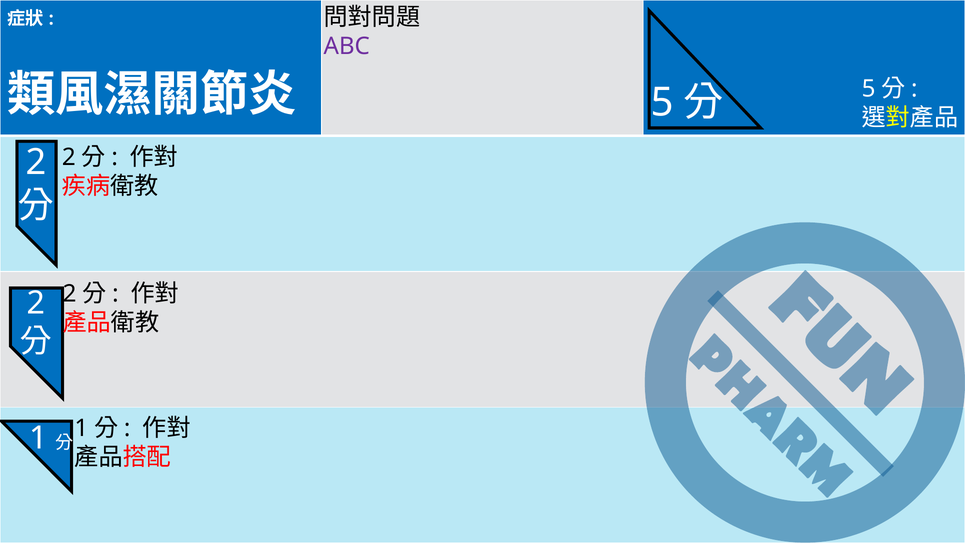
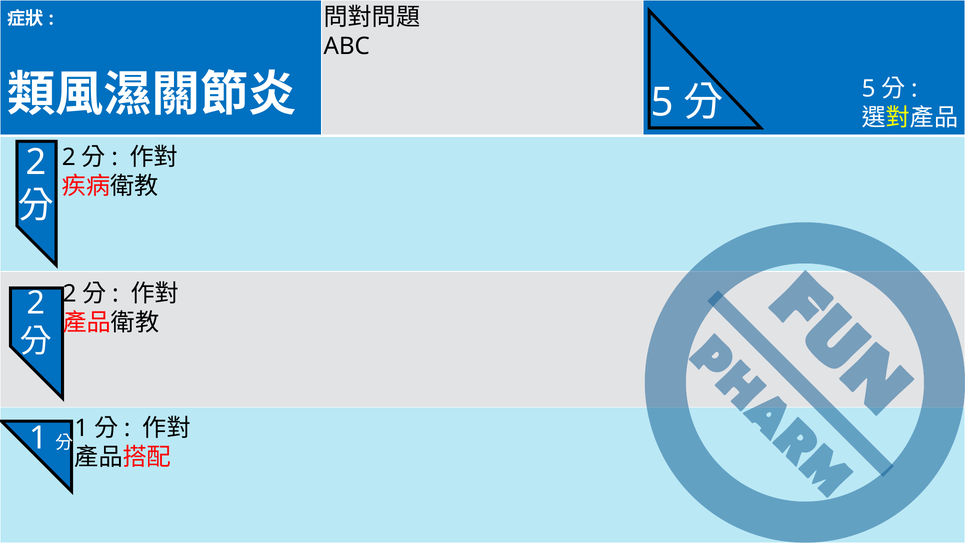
ABC colour: purple -> black
